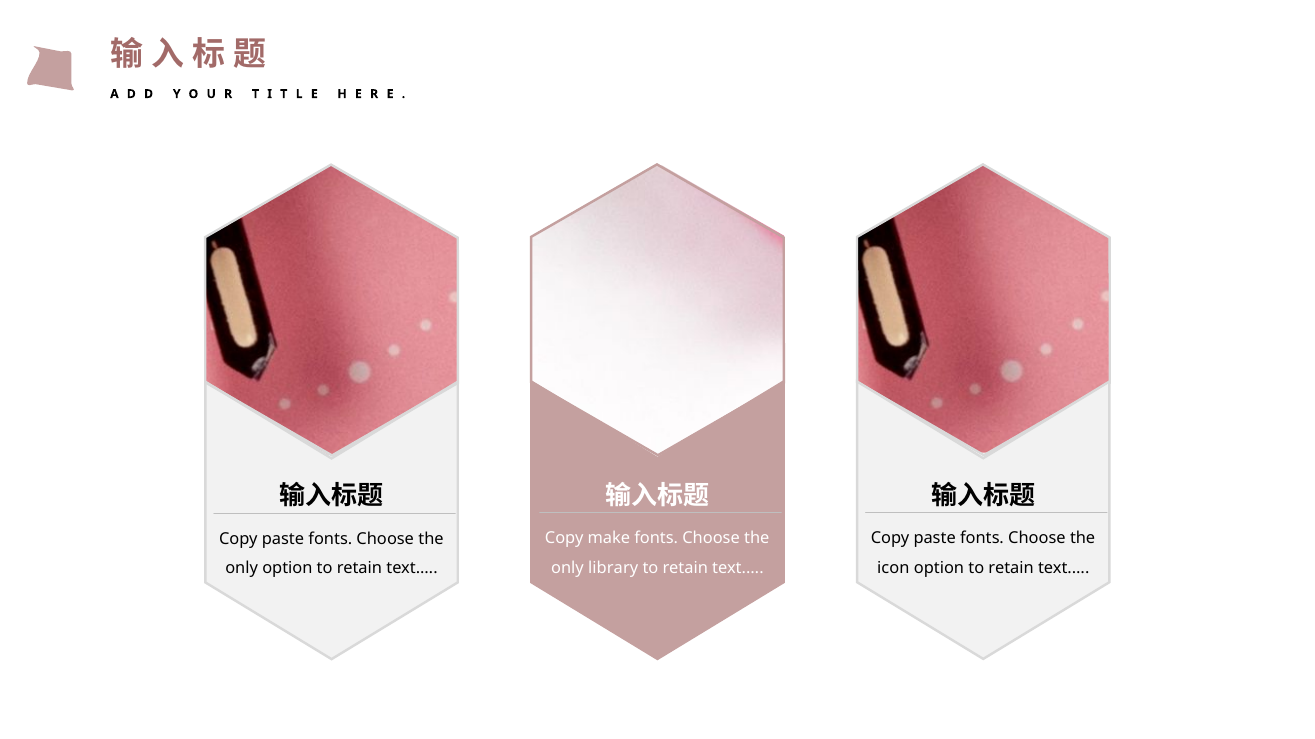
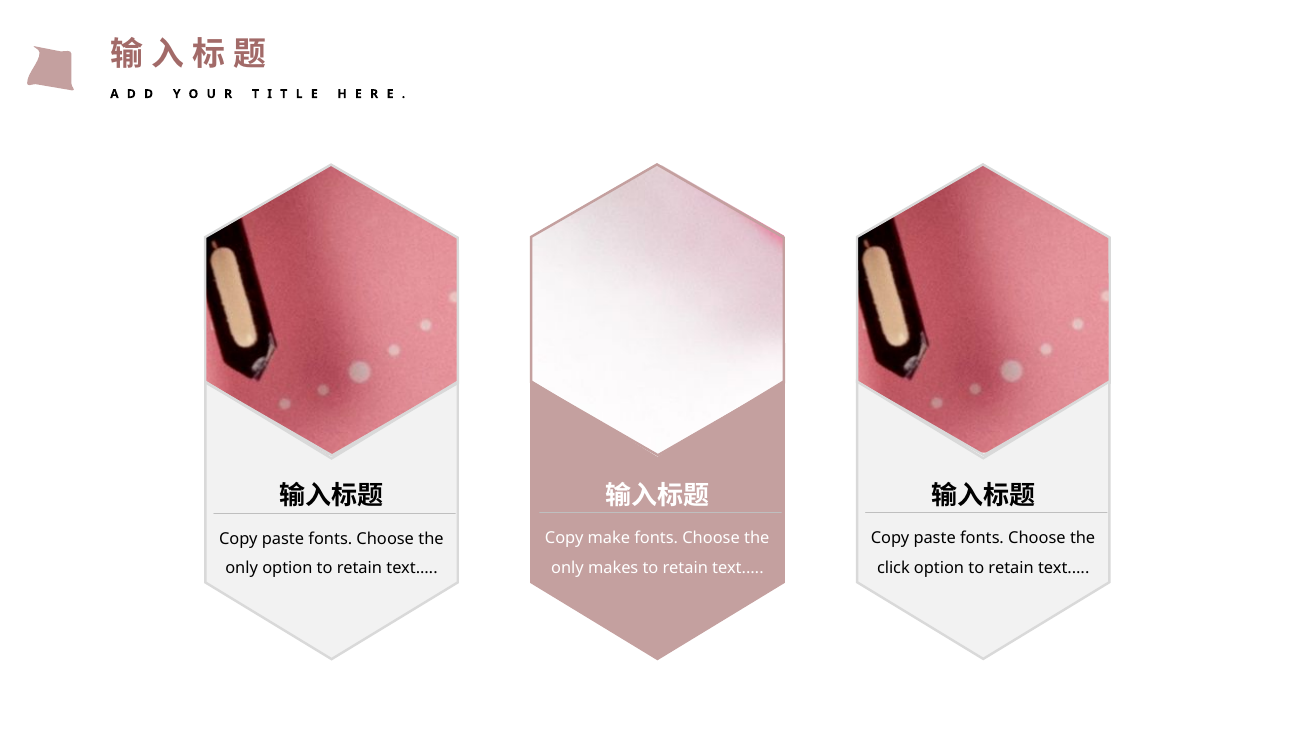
library: library -> makes
icon: icon -> click
